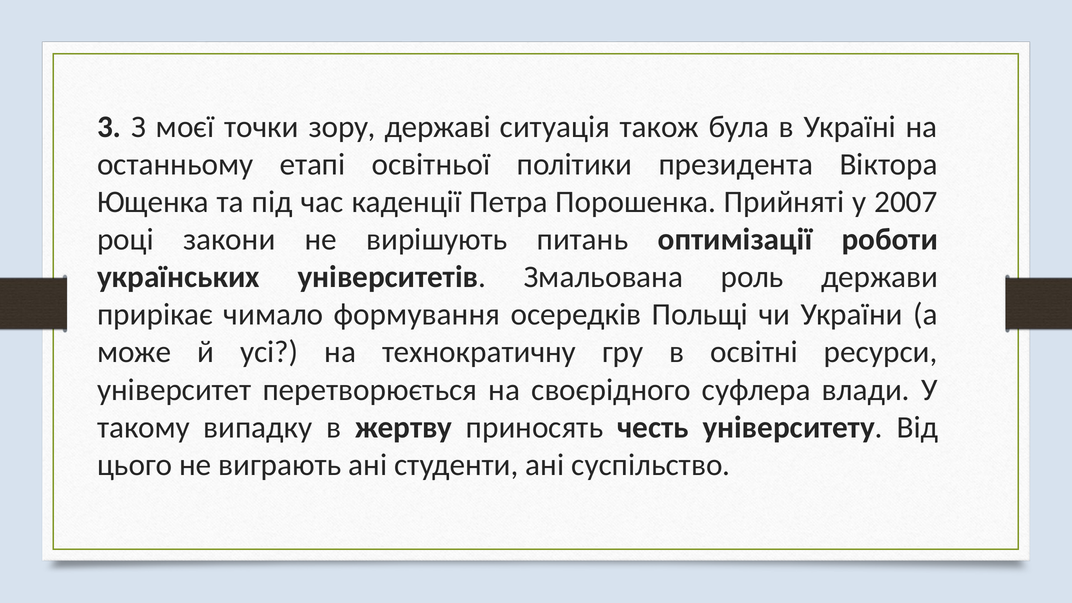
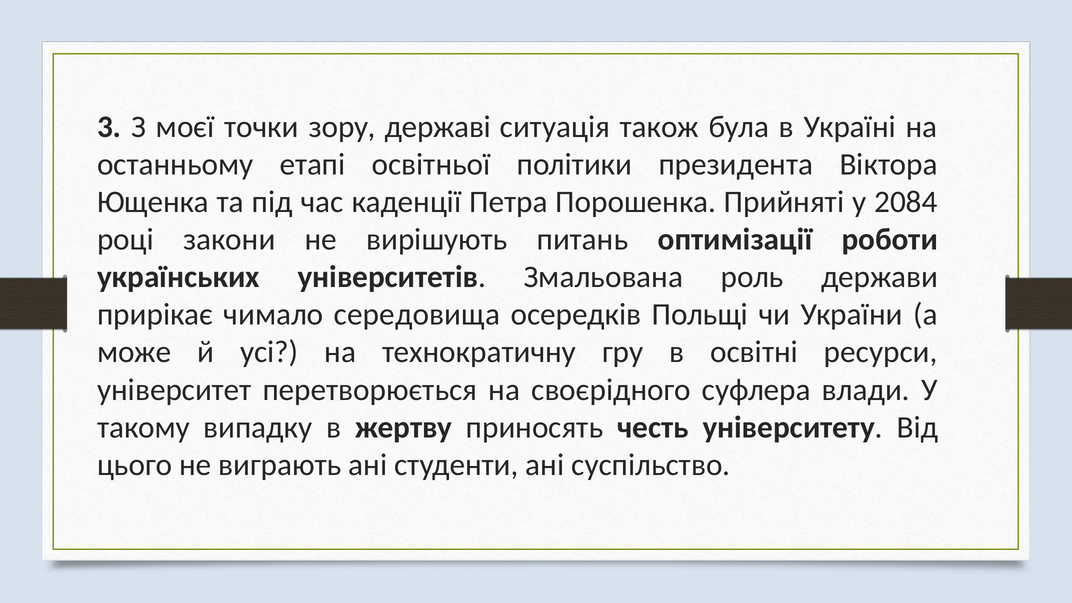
2007: 2007 -> 2084
формування: формування -> середовища
